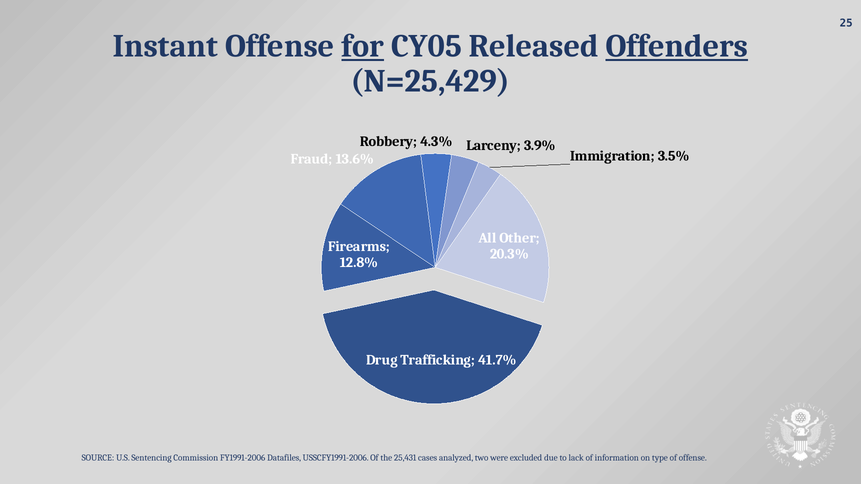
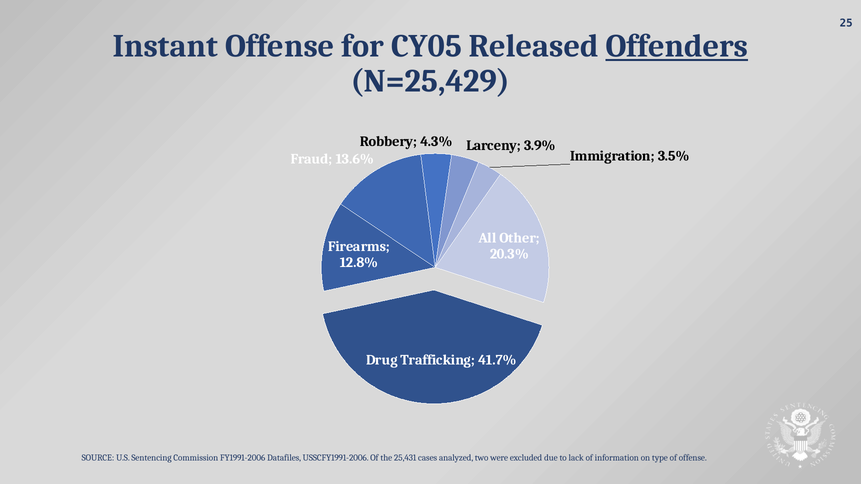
for underline: present -> none
